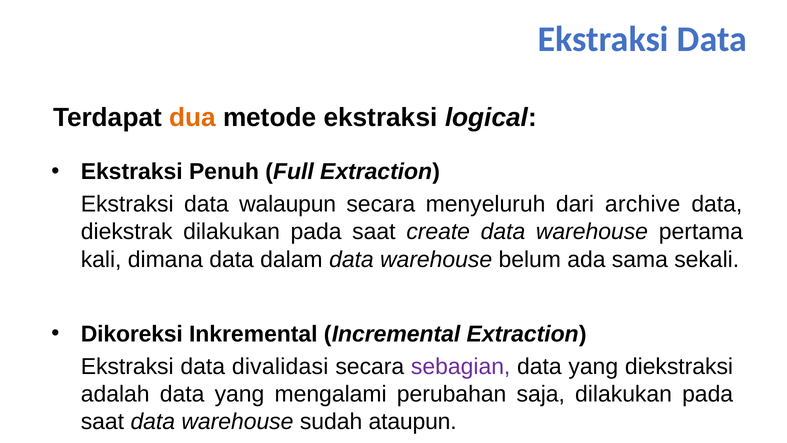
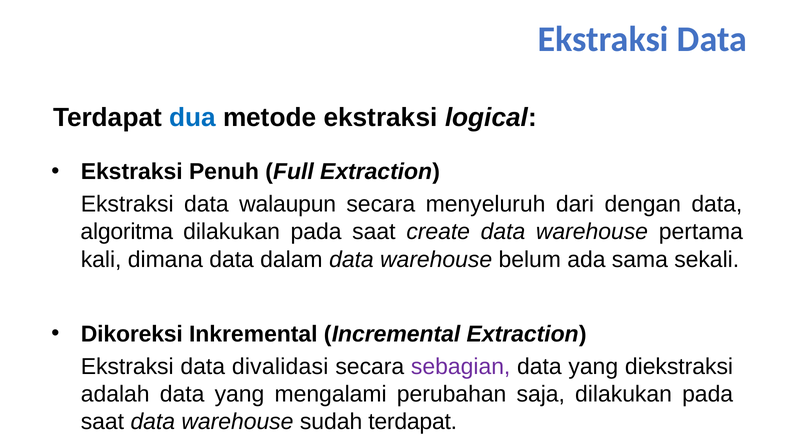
dua colour: orange -> blue
archive: archive -> dengan
diekstrak: diekstrak -> algoritma
sudah ataupun: ataupun -> terdapat
